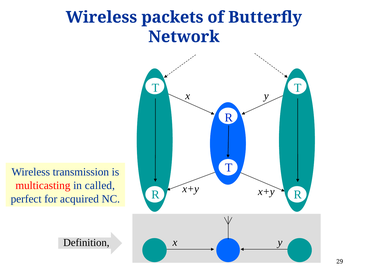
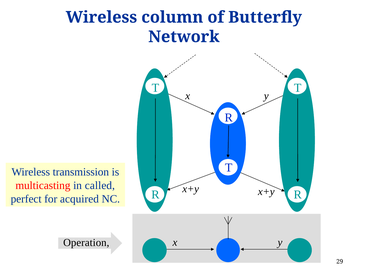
packets: packets -> column
Definition: Definition -> Operation
